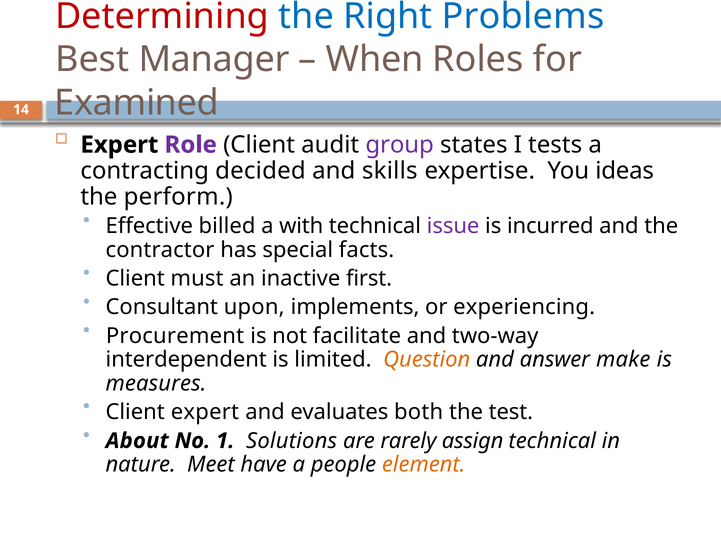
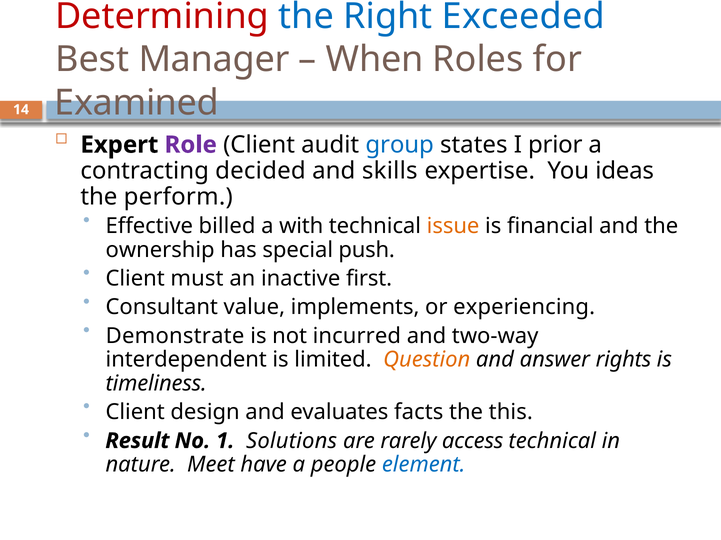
Problems: Problems -> Exceeded
group colour: purple -> blue
tests: tests -> prior
issue colour: purple -> orange
incurred: incurred -> financial
contractor: contractor -> ownership
facts: facts -> push
upon: upon -> value
Procurement: Procurement -> Demonstrate
facilitate: facilitate -> incurred
make: make -> rights
measures: measures -> timeliness
Client expert: expert -> design
both: both -> facts
test: test -> this
About: About -> Result
assign: assign -> access
element colour: orange -> blue
